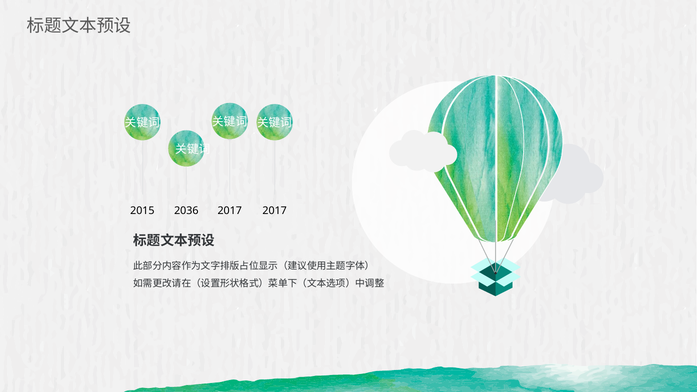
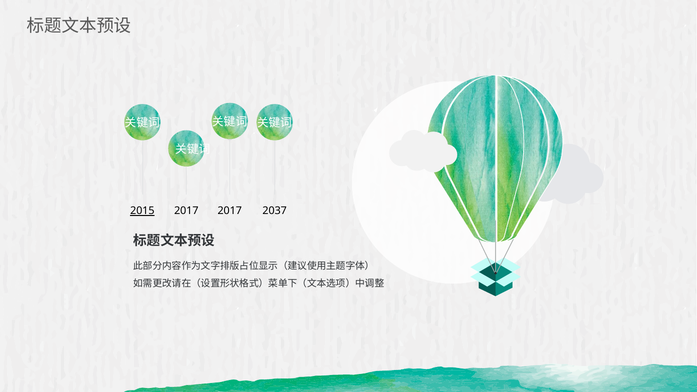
2015 underline: none -> present
2036 at (186, 211): 2036 -> 2017
2017 at (275, 211): 2017 -> 2037
